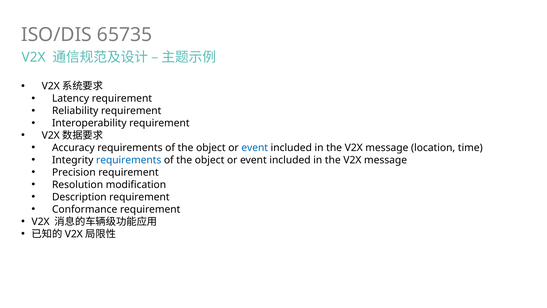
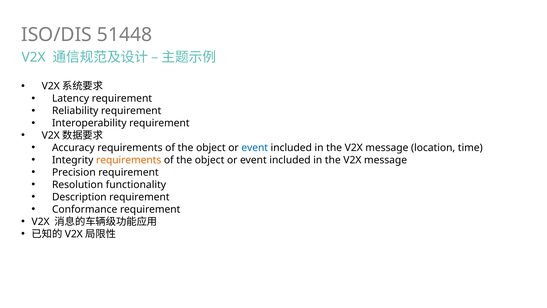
65735: 65735 -> 51448
requirements at (129, 160) colour: blue -> orange
modification: modification -> functionality
